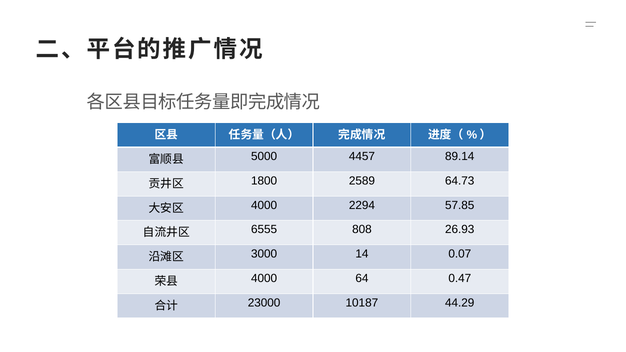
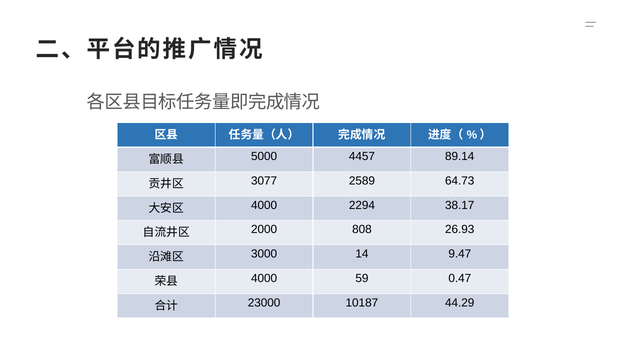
1800: 1800 -> 3077
57.85: 57.85 -> 38.17
6555: 6555 -> 2000
0.07: 0.07 -> 9.47
64: 64 -> 59
